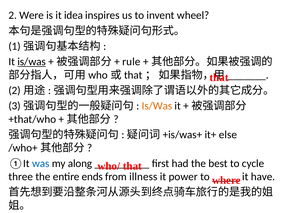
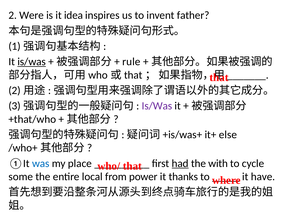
wheel: wheel -> father
Is/Was at (157, 106) colour: orange -> purple
along: along -> place
had underline: none -> present
best: best -> with
three: three -> some
ends: ends -> local
illness: illness -> power
power: power -> thanks
